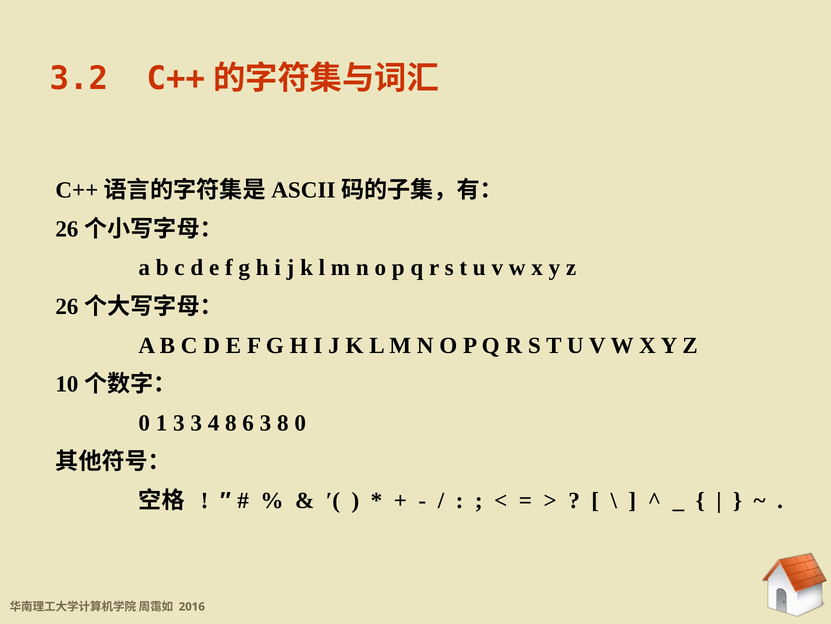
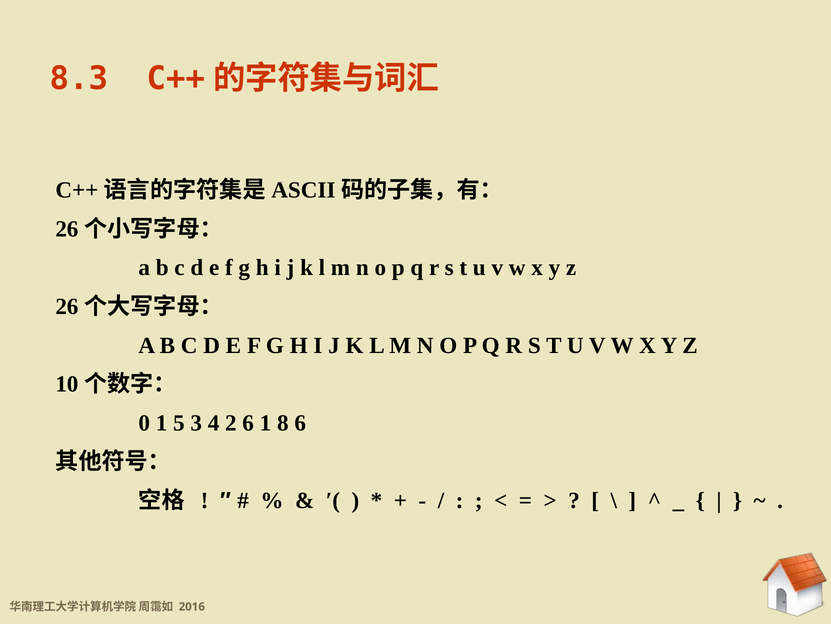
3.2: 3.2 -> 8.3
1 3: 3 -> 5
4 8: 8 -> 2
6 3: 3 -> 1
8 0: 0 -> 6
